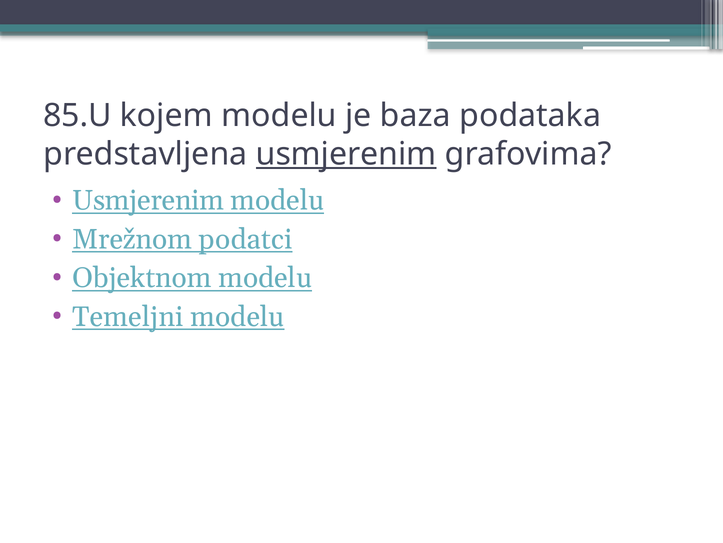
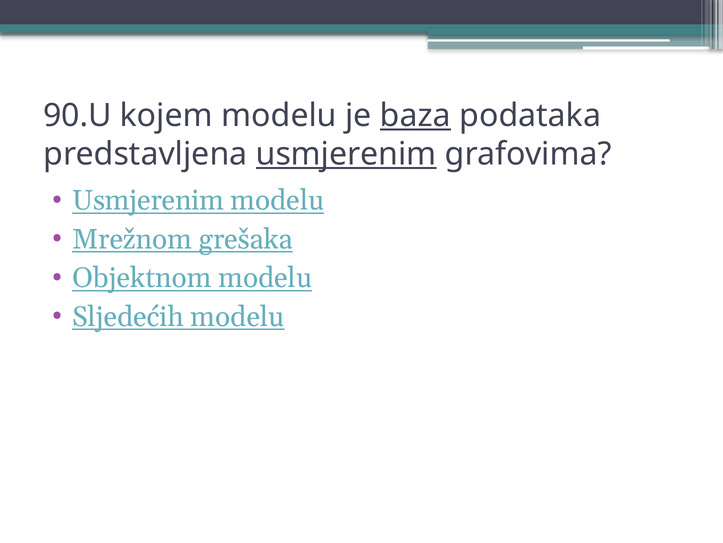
85.U: 85.U -> 90.U
baza underline: none -> present
podatci: podatci -> grešaka
Temeljni: Temeljni -> Sljedećih
